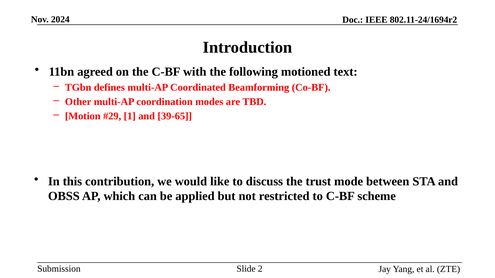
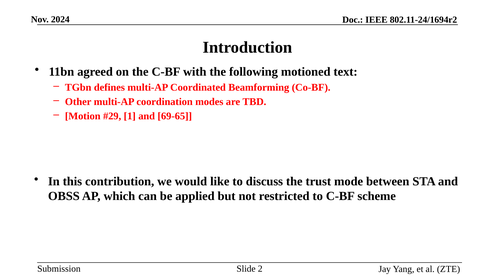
39-65: 39-65 -> 69-65
